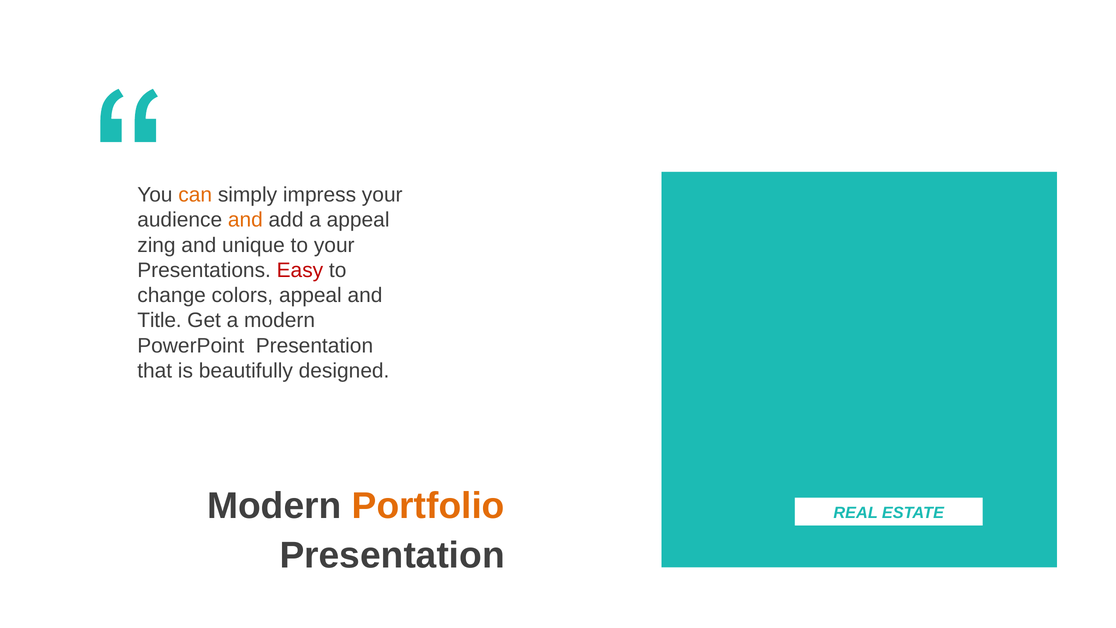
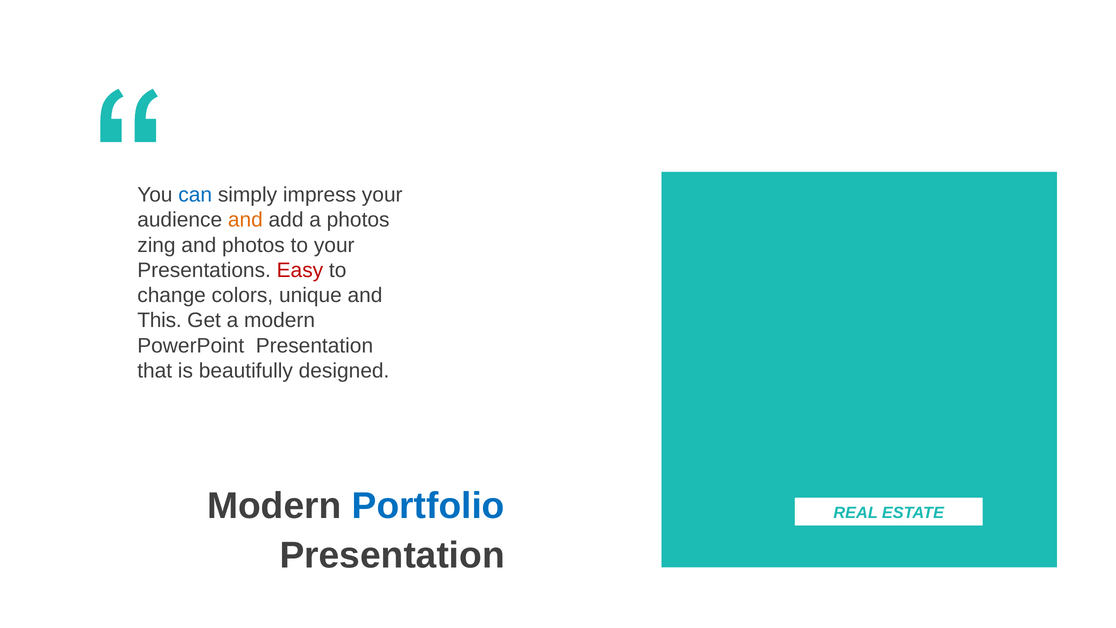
can colour: orange -> blue
a appeal: appeal -> photos
and unique: unique -> photos
colors appeal: appeal -> unique
Title: Title -> This
Portfolio colour: orange -> blue
